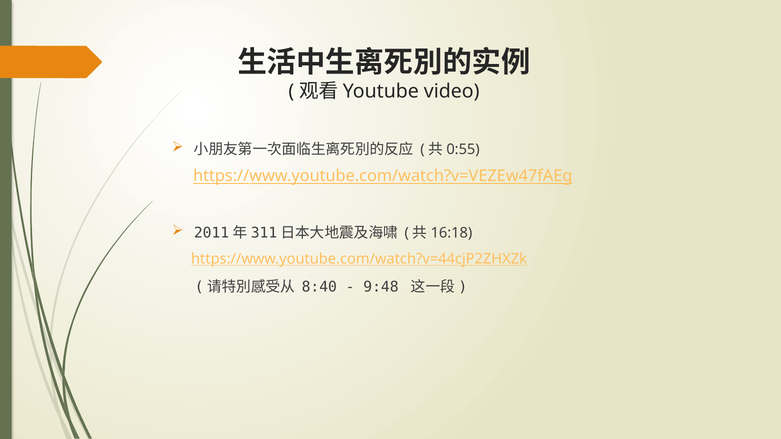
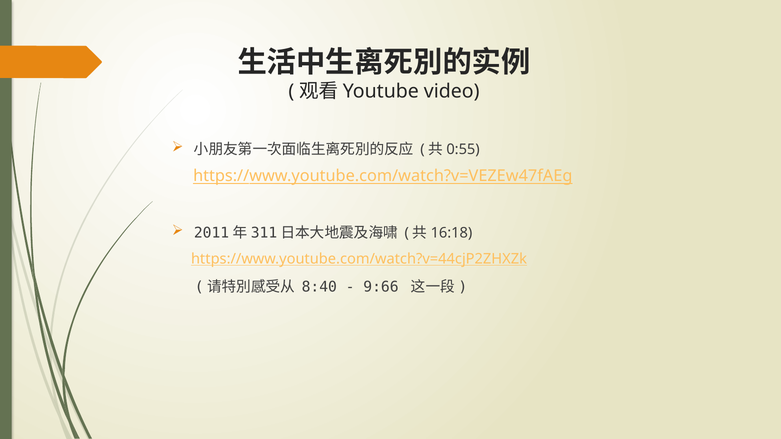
9:48: 9:48 -> 9:66
